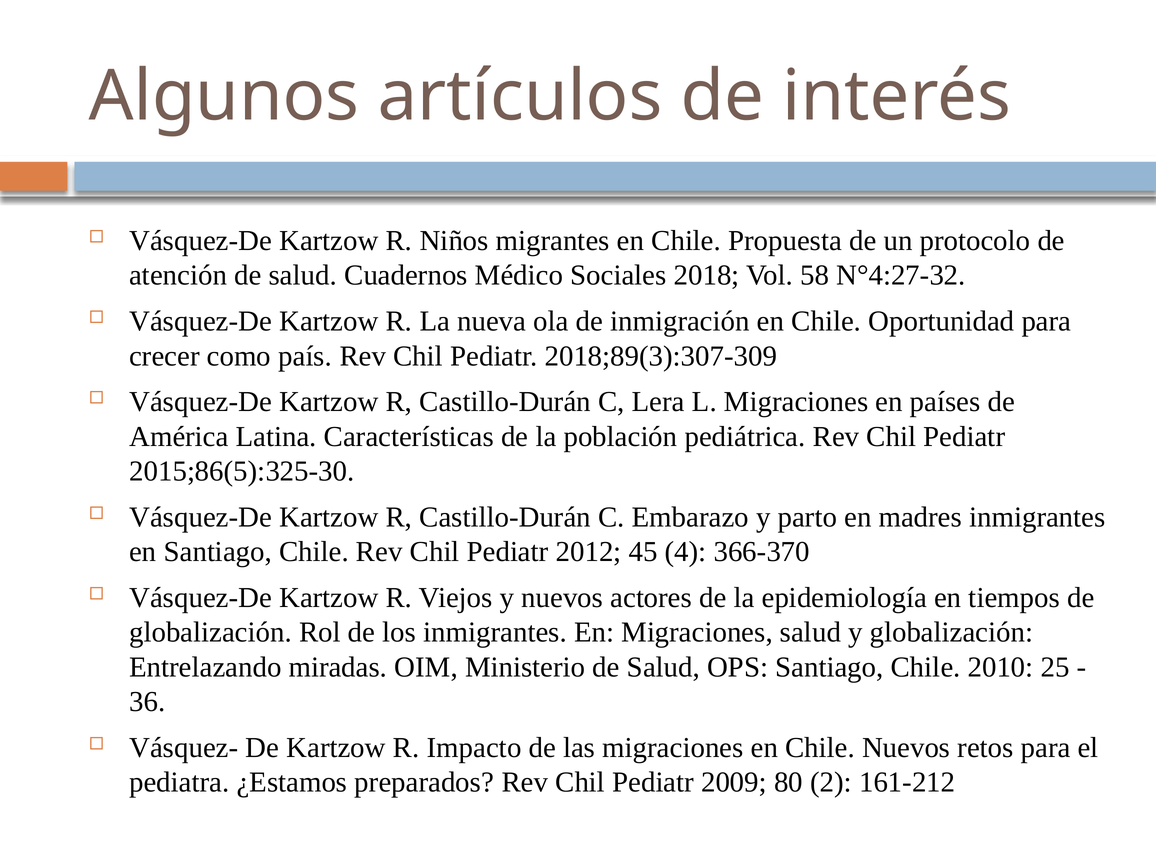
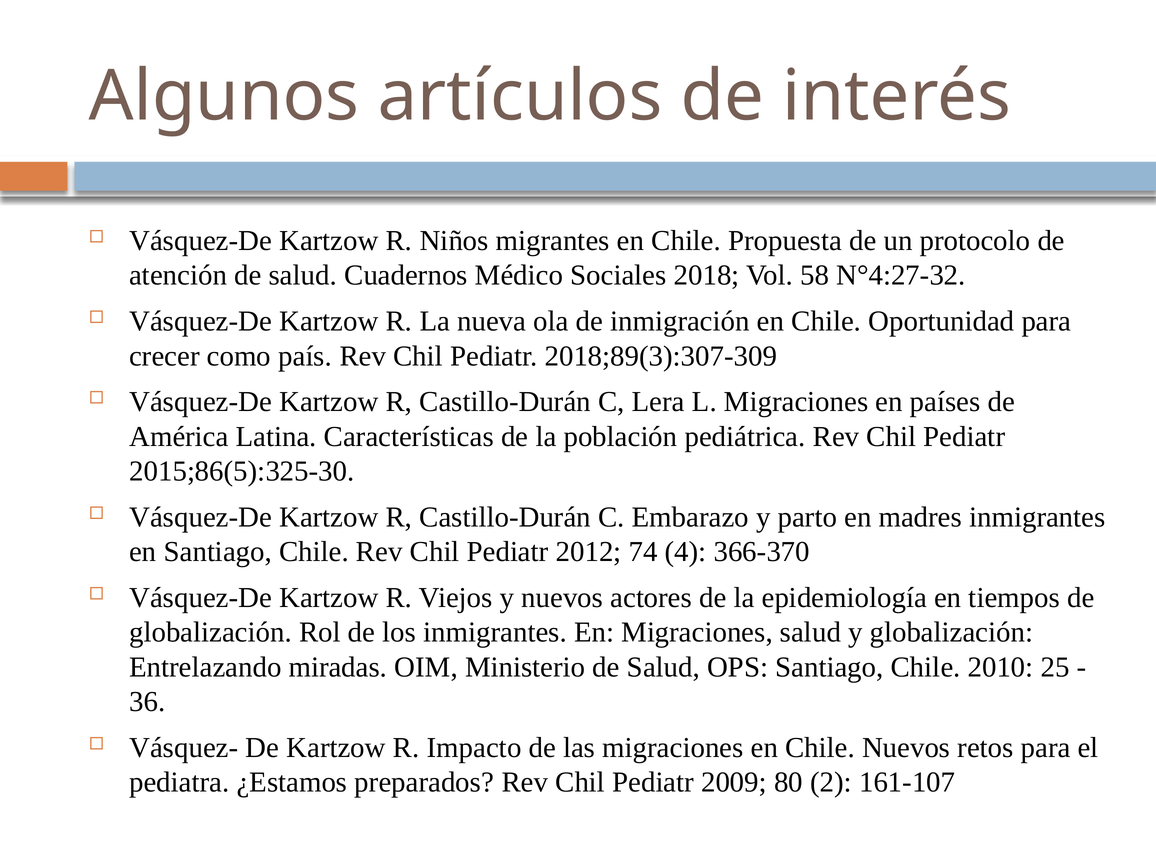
45: 45 -> 74
161-212: 161-212 -> 161-107
